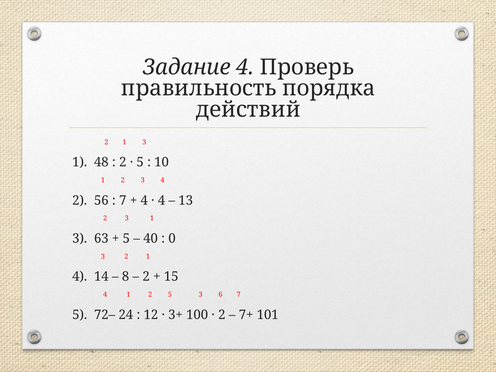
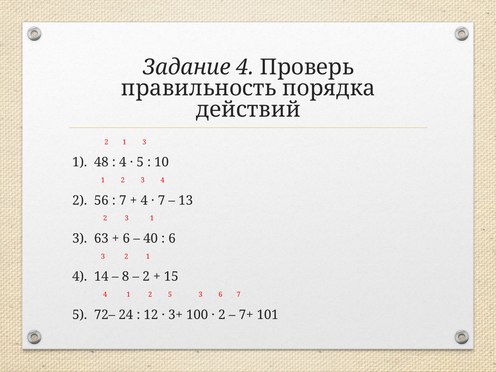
2 at (123, 162): 2 -> 4
4 at (161, 200): 4 -> 7
5 at (126, 239): 5 -> 6
0 at (172, 239): 0 -> 6
